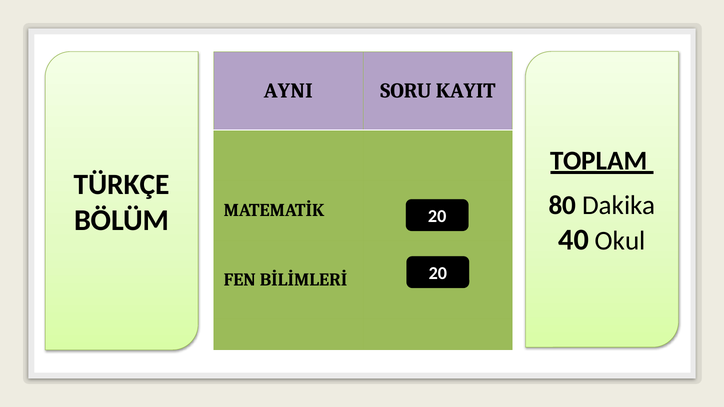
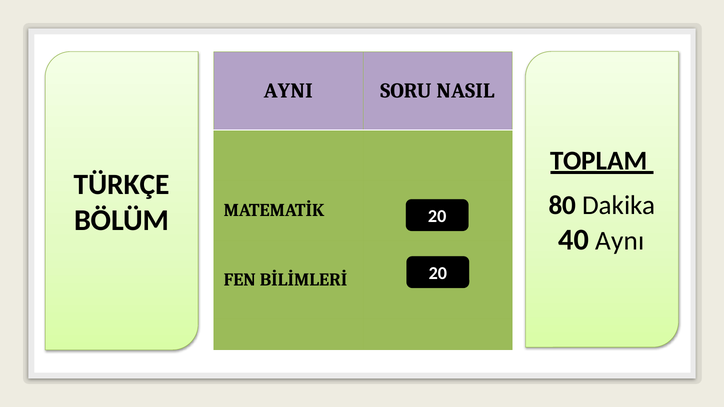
KAYIT: KAYIT -> NASIL
Okul: Okul -> Aynı
